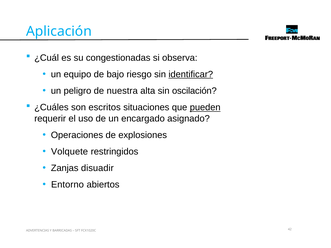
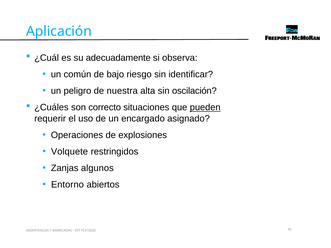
congestionadas: congestionadas -> adecuadamente
equipo: equipo -> común
identificar underline: present -> none
escritos: escritos -> correcto
disuadir: disuadir -> algunos
